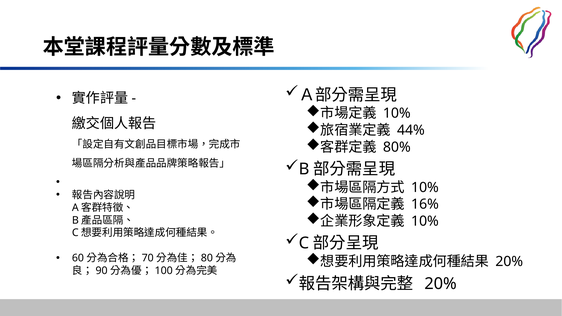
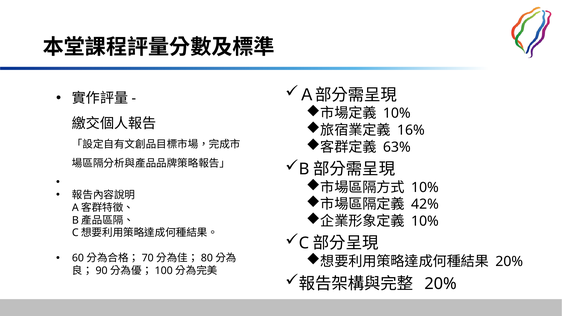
44%: 44% -> 16%
80%: 80% -> 63%
16%: 16% -> 42%
